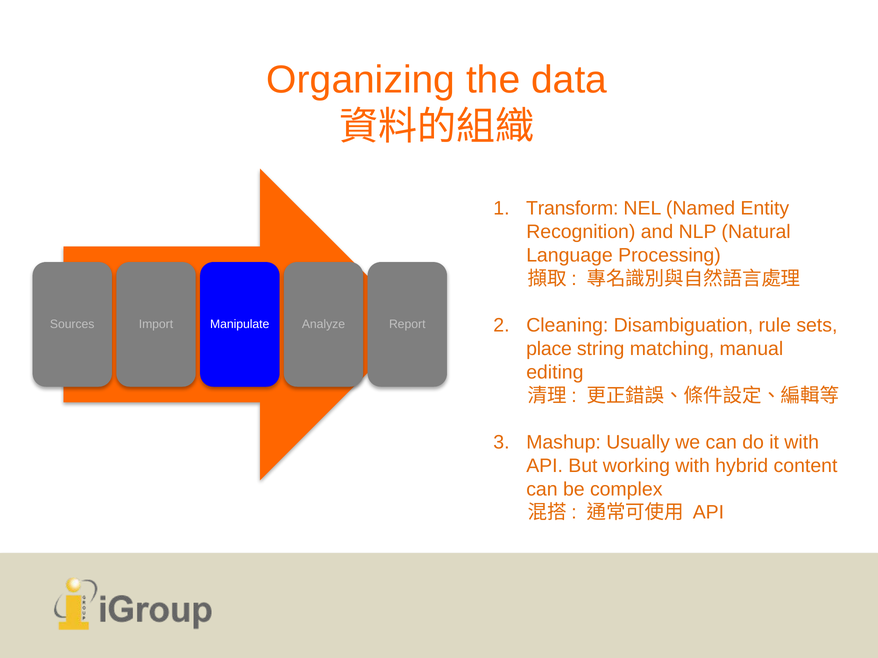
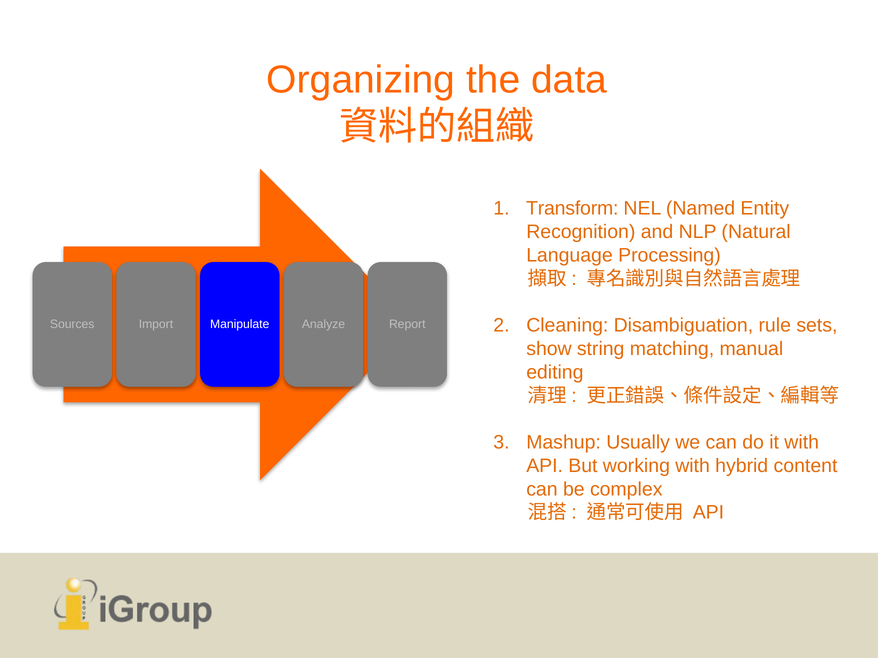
place: place -> show
